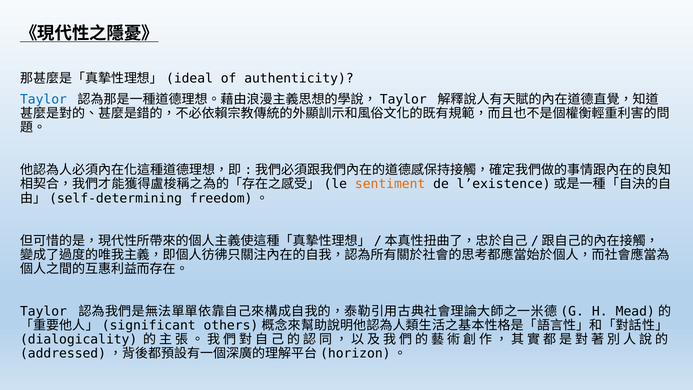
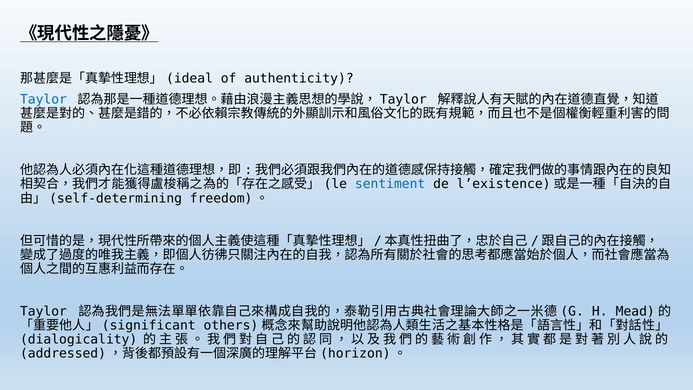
sentiment colour: orange -> blue
